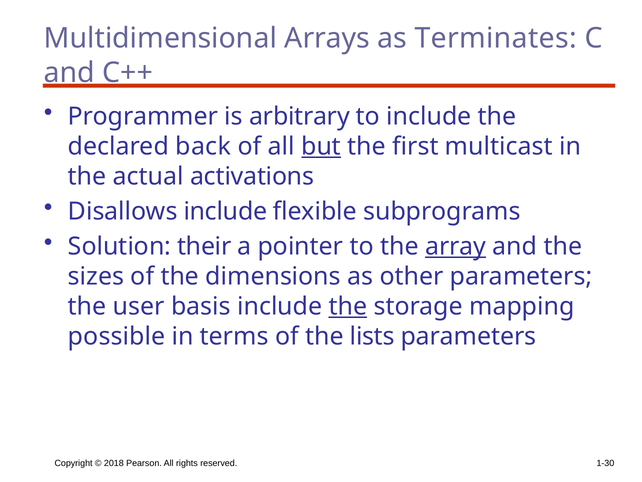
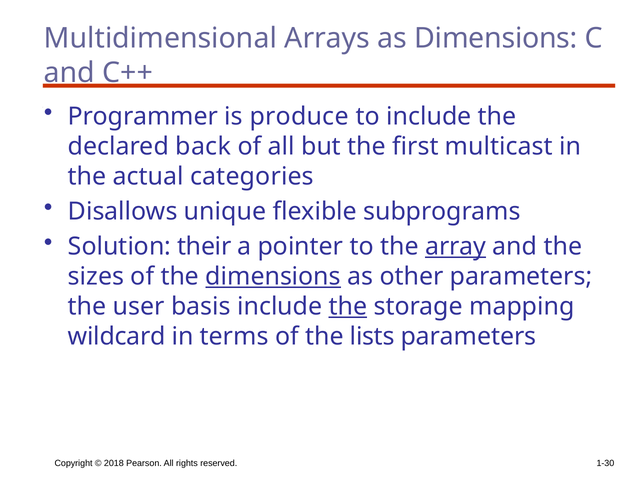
as Terminates: Terminates -> Dimensions
arbitrary: arbitrary -> produce
but underline: present -> none
activations: activations -> categories
Disallows include: include -> unique
dimensions at (273, 276) underline: none -> present
possible: possible -> wildcard
